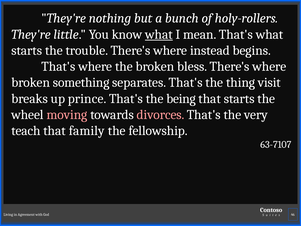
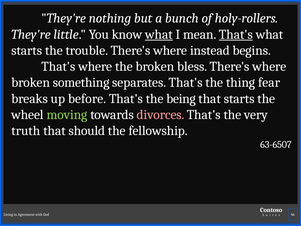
That's at (236, 34) underline: none -> present
visit: visit -> fear
prince: prince -> before
moving colour: pink -> light green
teach: teach -> truth
family: family -> should
63-7107: 63-7107 -> 63-6507
